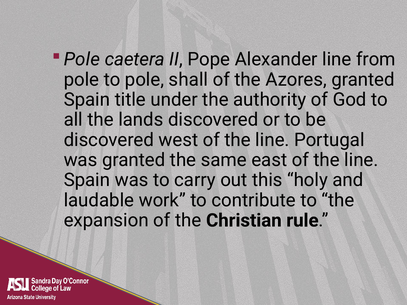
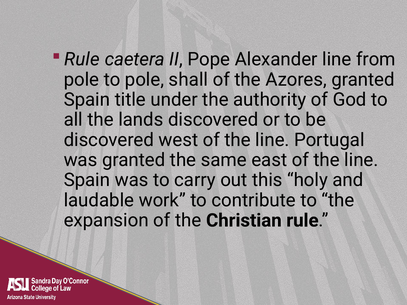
Pole at (82, 59): Pole -> Rule
